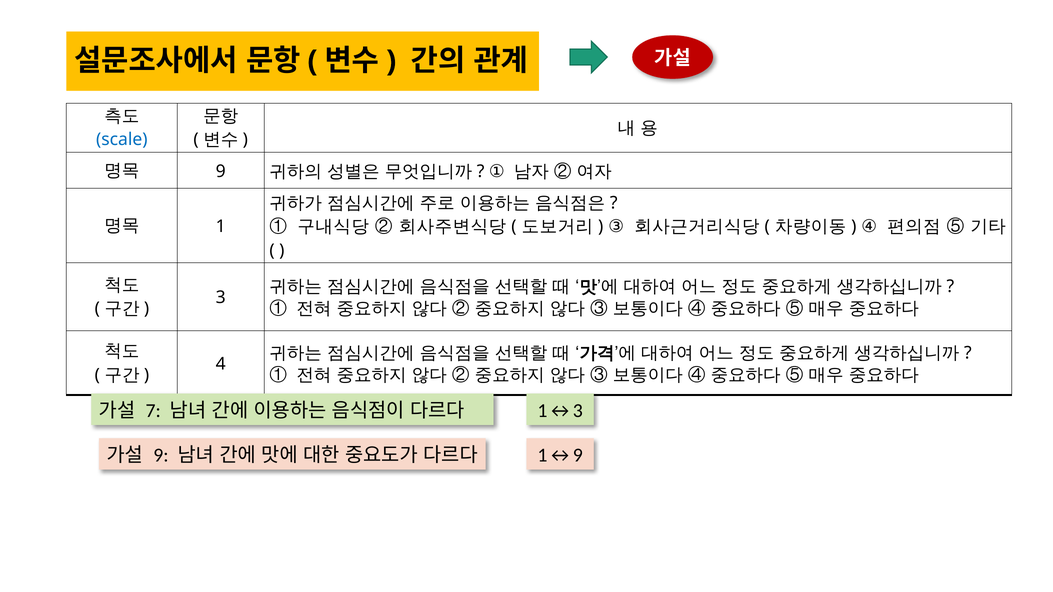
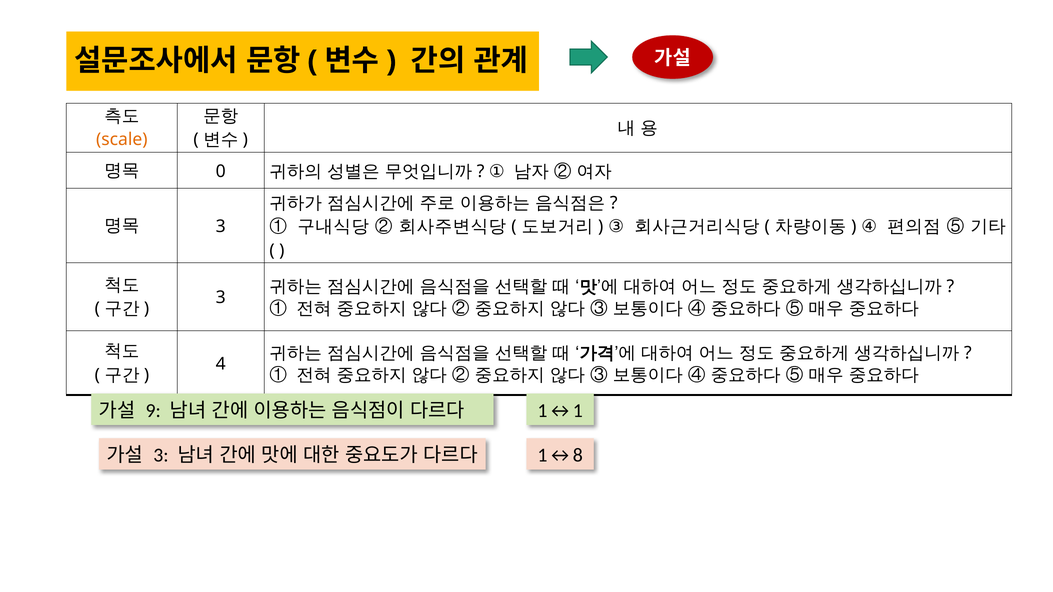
scale colour: blue -> orange
9 at (221, 171): 9 -> 0
1 at (221, 227): 1 -> 3
7: 7 -> 9
1↔3: 1↔3 -> 1↔1
9 at (161, 455): 9 -> 3
1↔9: 1↔9 -> 1↔8
